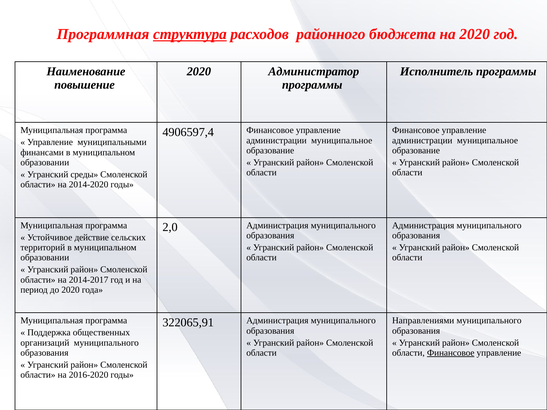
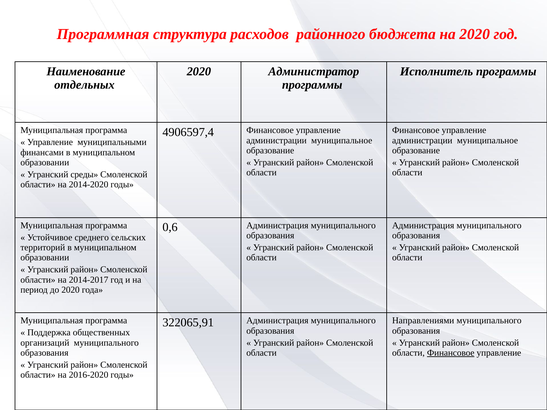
структура underline: present -> none
повышение: повышение -> отдельных
2,0: 2,0 -> 0,6
действие: действие -> среднего
